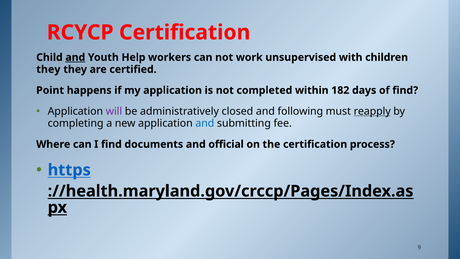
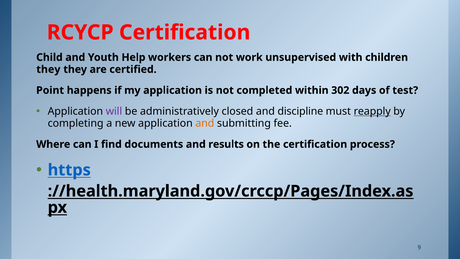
and at (75, 57) underline: present -> none
182: 182 -> 302
of find: find -> test
following: following -> discipline
and at (205, 123) colour: blue -> orange
official: official -> results
